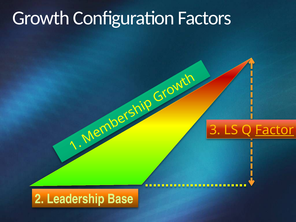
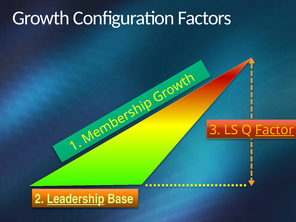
Leadership underline: none -> present
